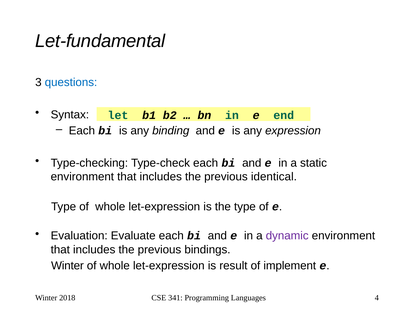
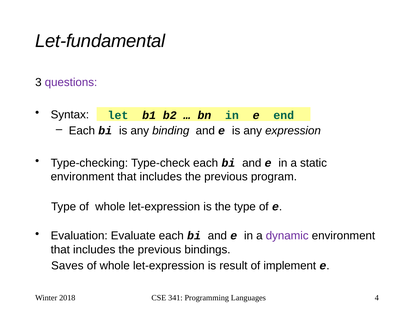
questions colour: blue -> purple
identical: identical -> program
Winter at (67, 265): Winter -> Saves
